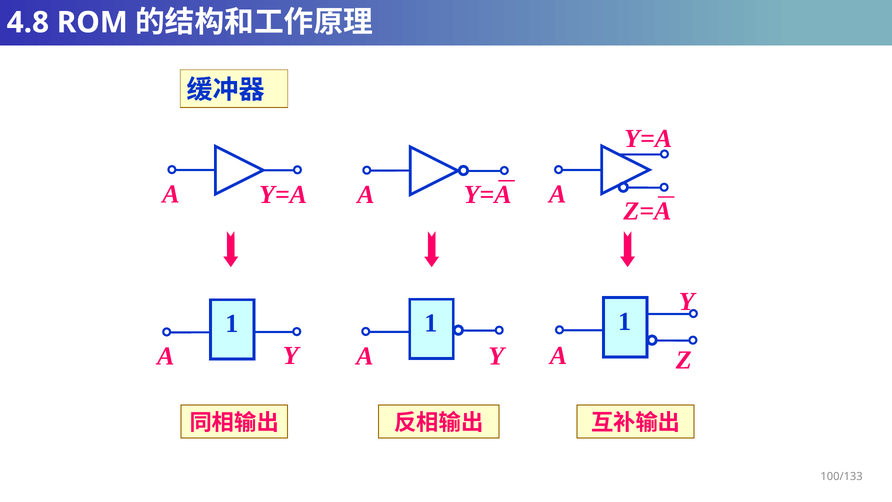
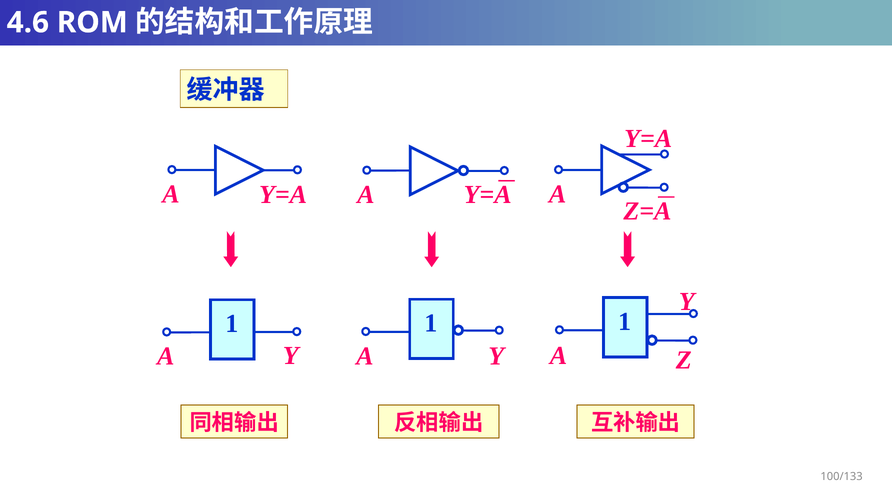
4.8: 4.8 -> 4.6
